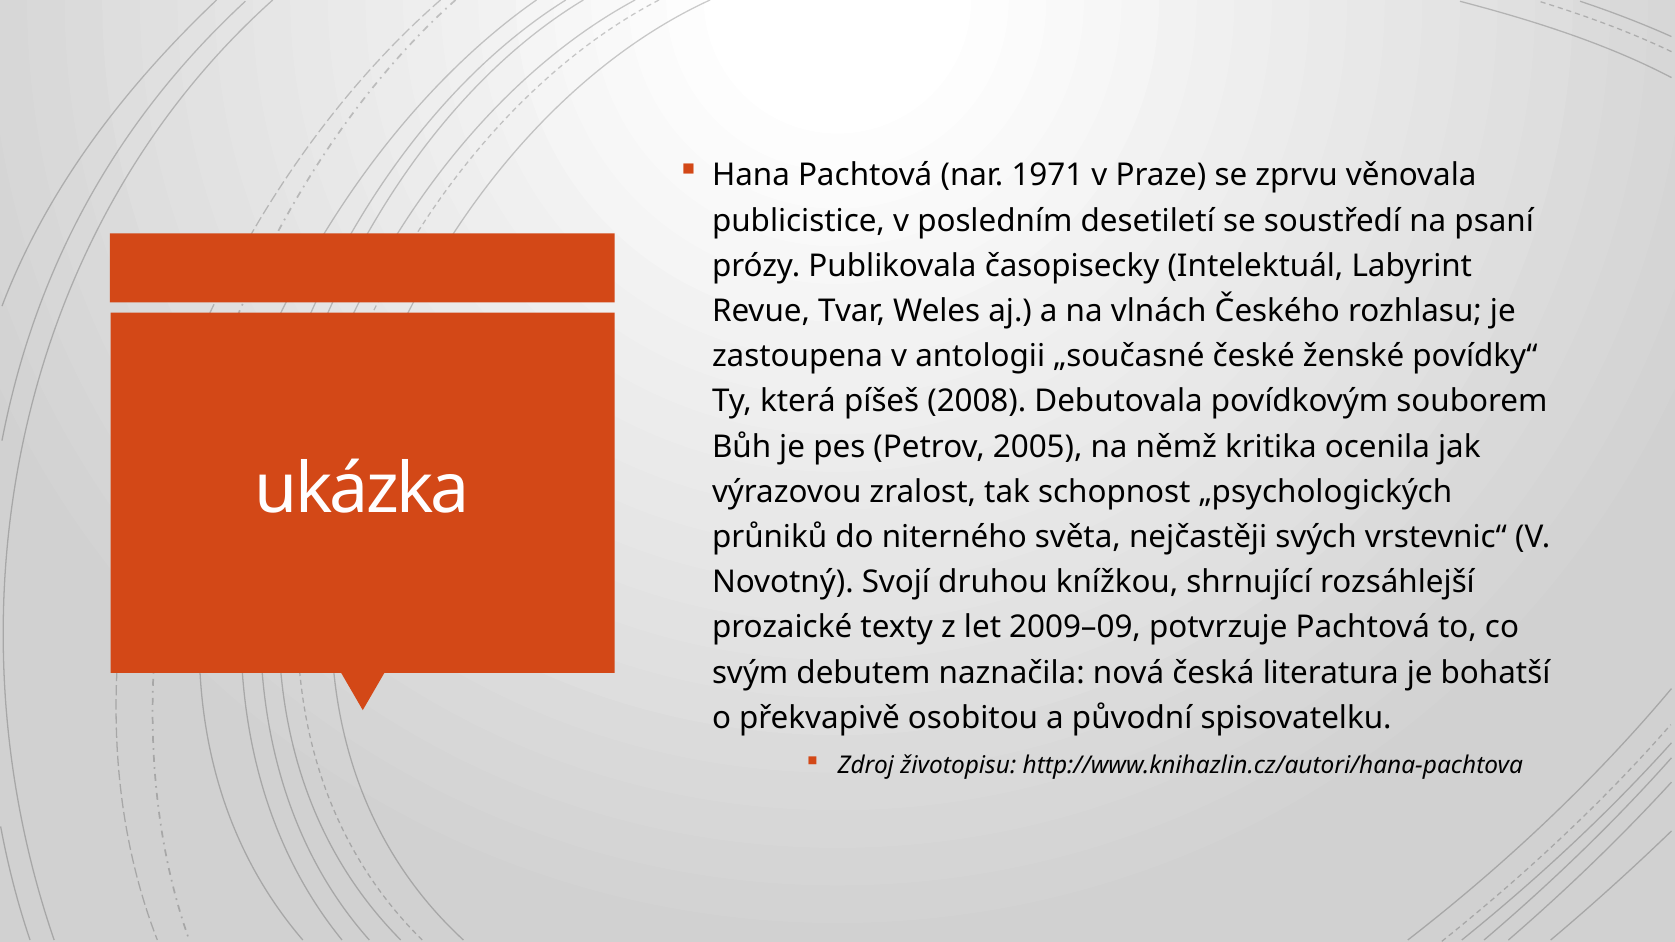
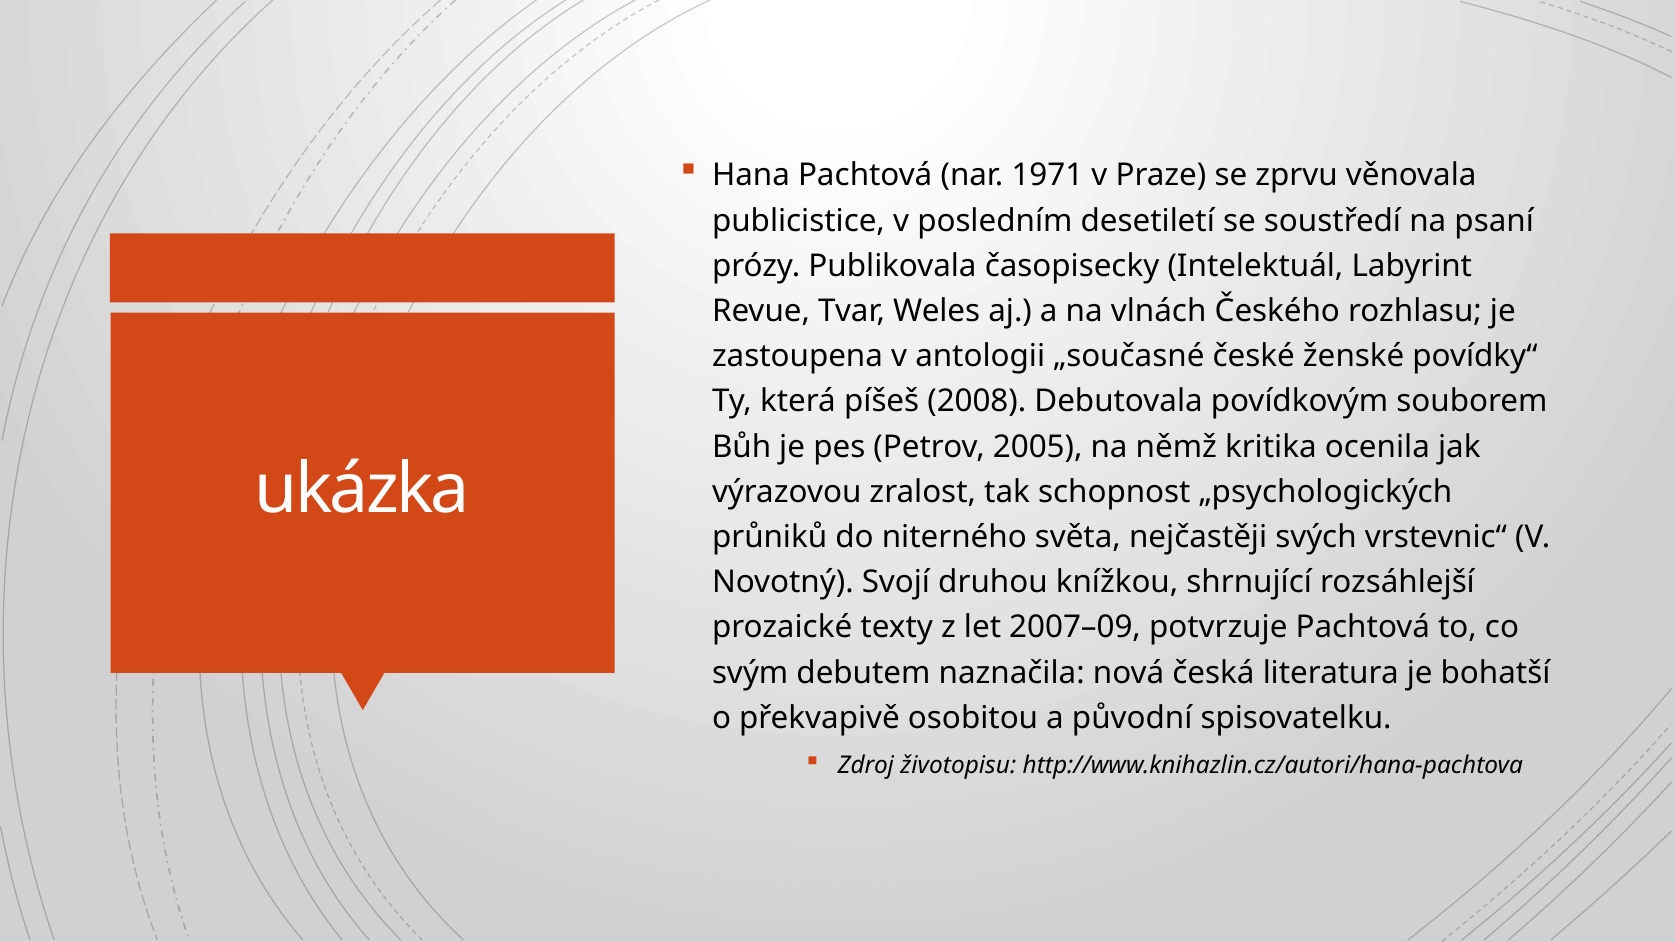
2009–09: 2009–09 -> 2007–09
